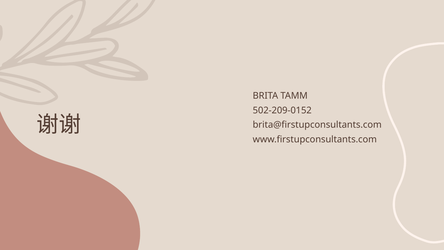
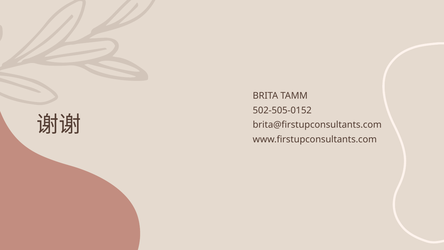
502-209-0152: 502-209-0152 -> 502-505-0152
